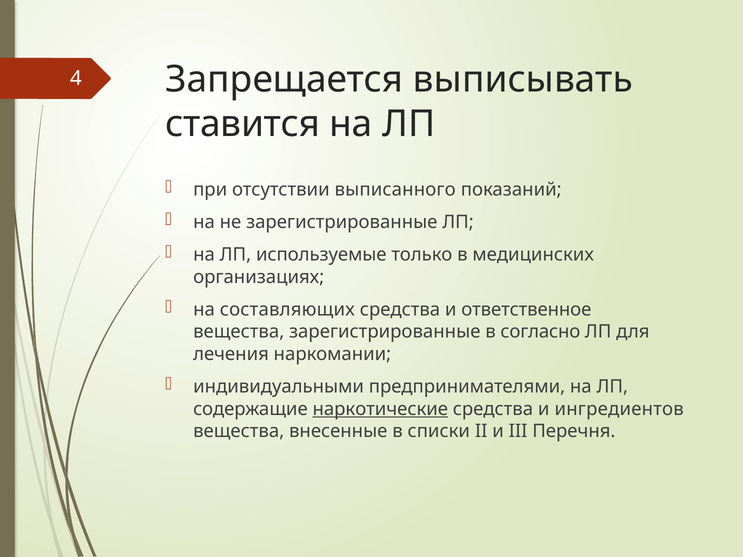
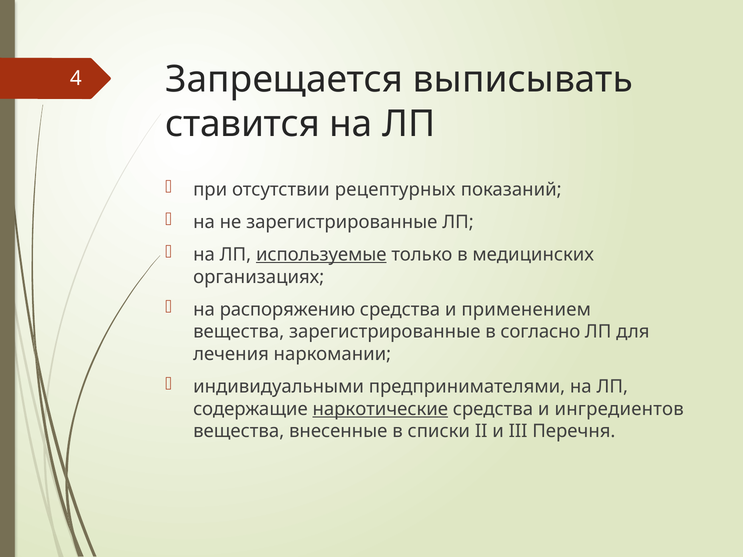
выписанного: выписанного -> рецептурных
используемые underline: none -> present
составляющих: составляющих -> распоряжению
ответственное: ответственное -> применением
